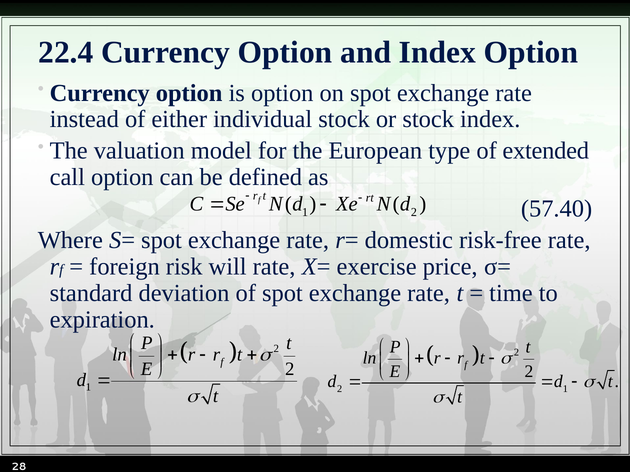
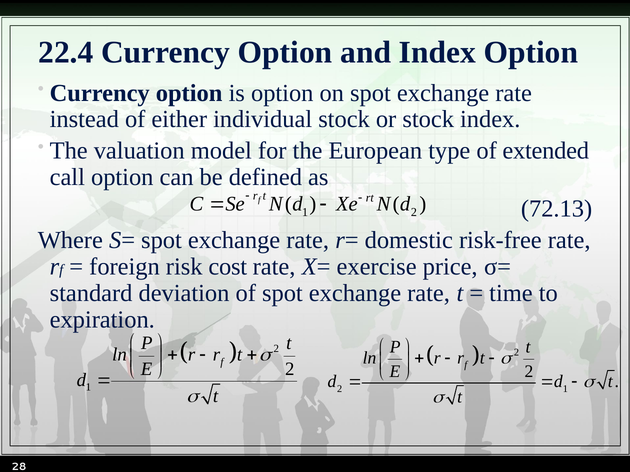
57.40: 57.40 -> 72.13
will: will -> cost
